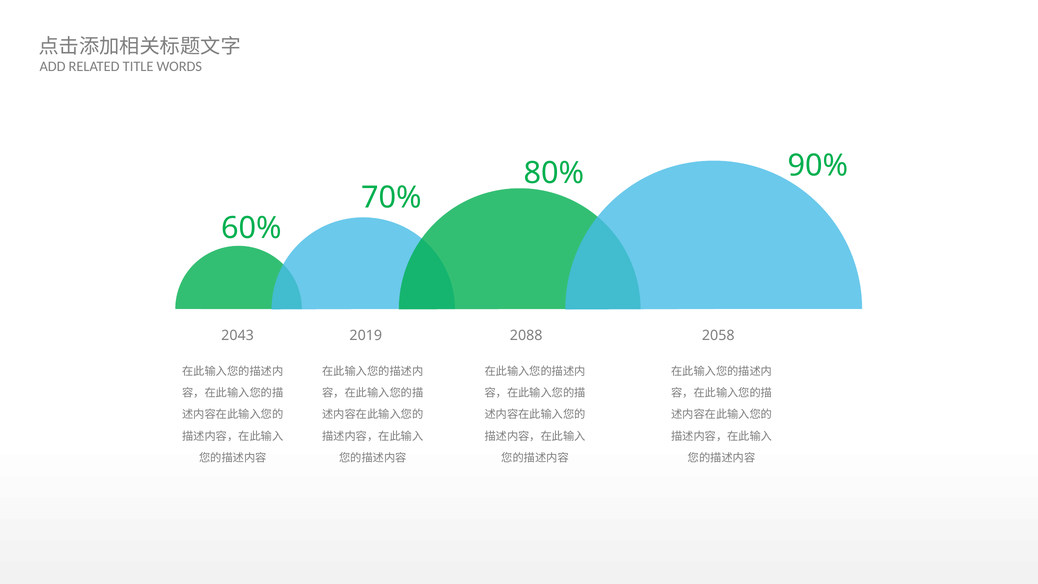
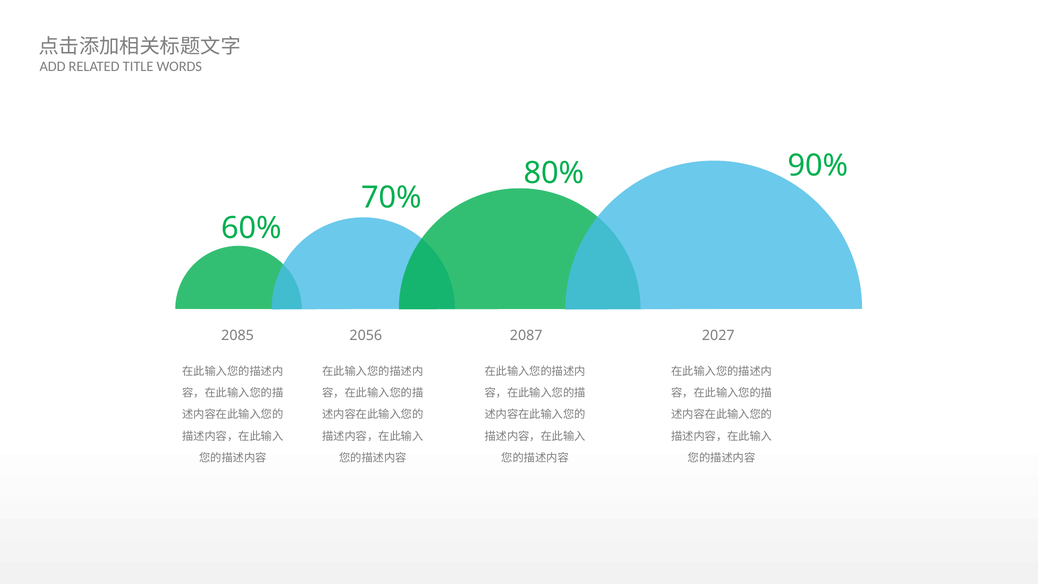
2043: 2043 -> 2085
2019: 2019 -> 2056
2088: 2088 -> 2087
2058: 2058 -> 2027
